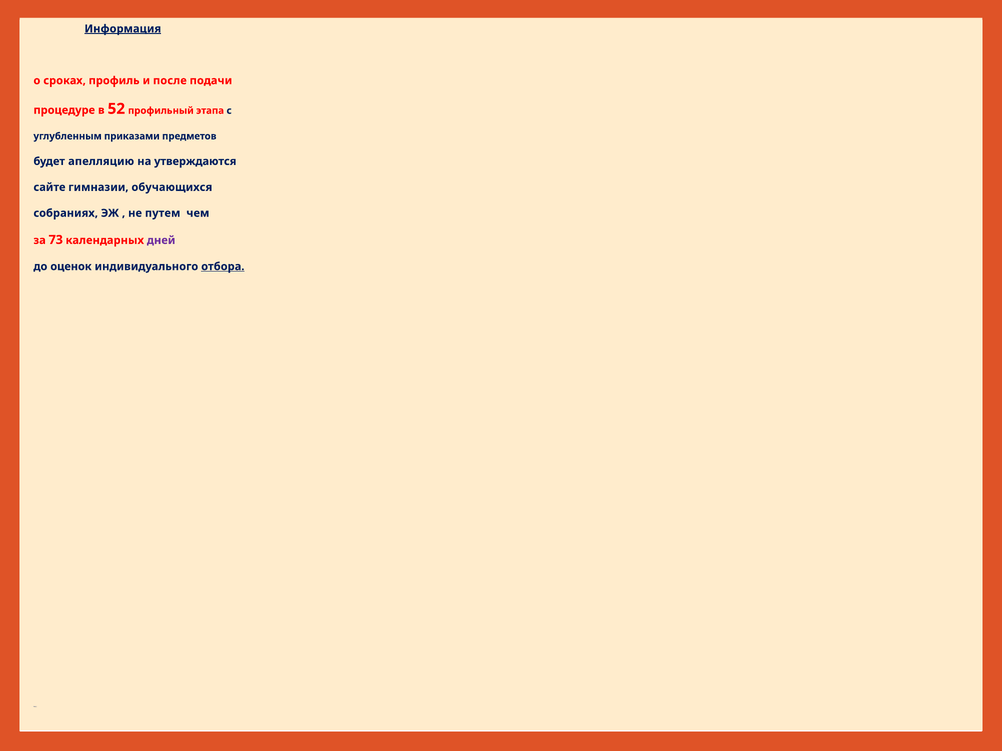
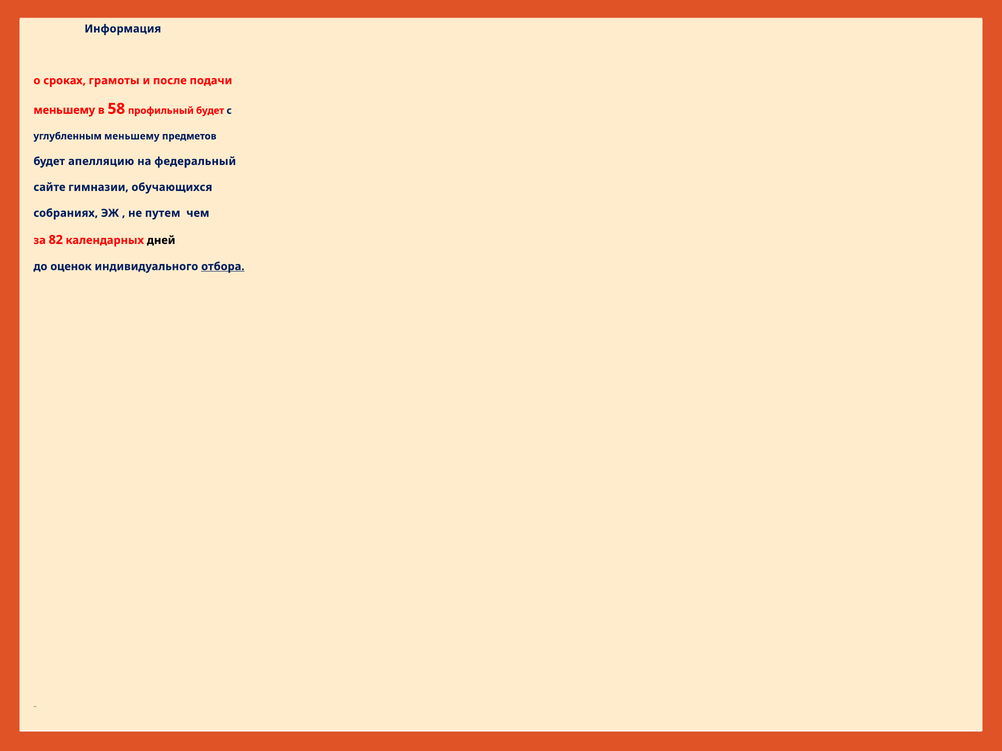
Информация underline: present -> none
профиль: профиль -> грамоты
процедуре at (64, 110): процедуре -> меньшему
52: 52 -> 58
профильный этапа: этапа -> будет
углубленным приказами: приказами -> меньшему
утверждаются: утверждаются -> федеральный
73: 73 -> 82
дней colour: purple -> black
